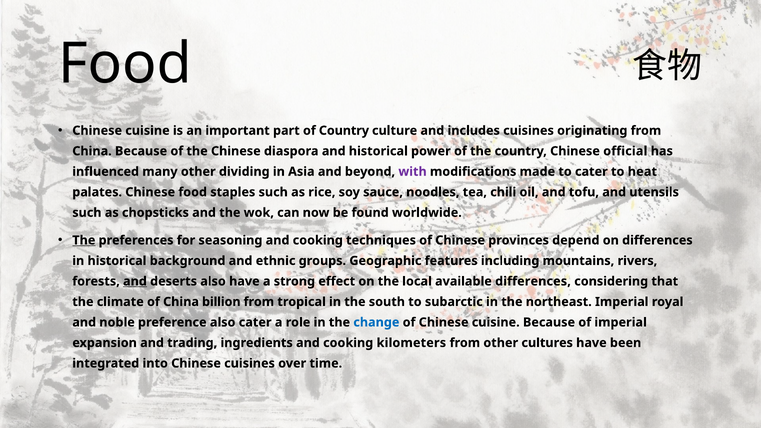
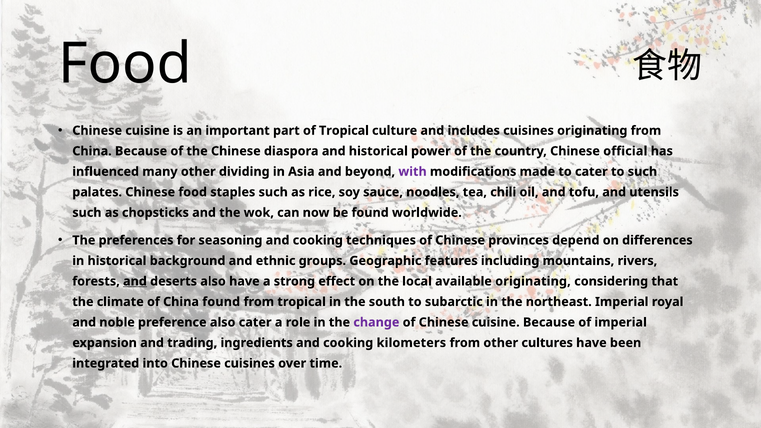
of Country: Country -> Tropical
to heat: heat -> such
The at (84, 240) underline: present -> none
available differences: differences -> originating
China billion: billion -> found
change colour: blue -> purple
